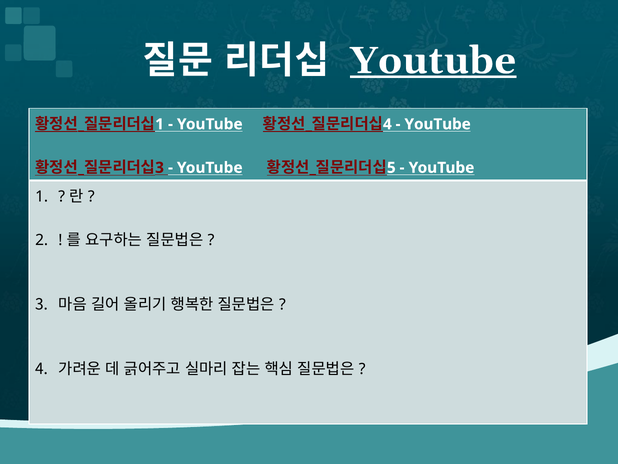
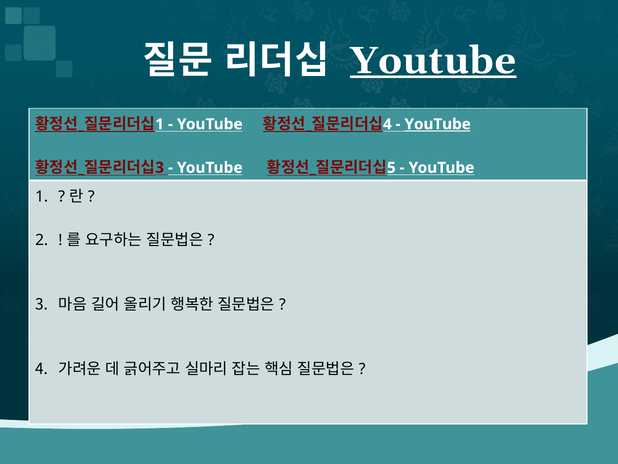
YouTube at (438, 124) underline: none -> present
